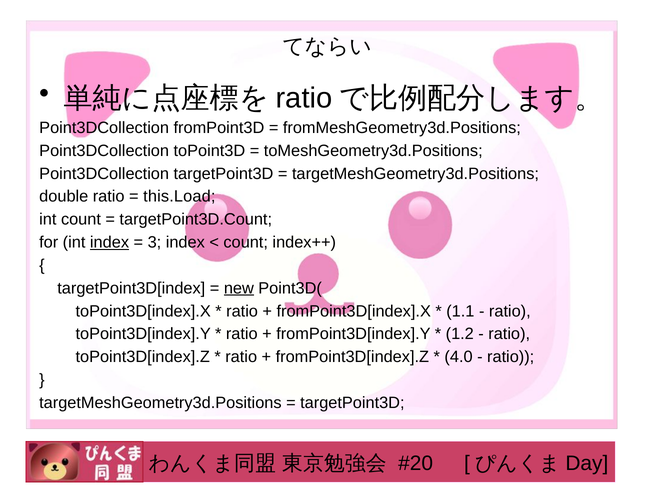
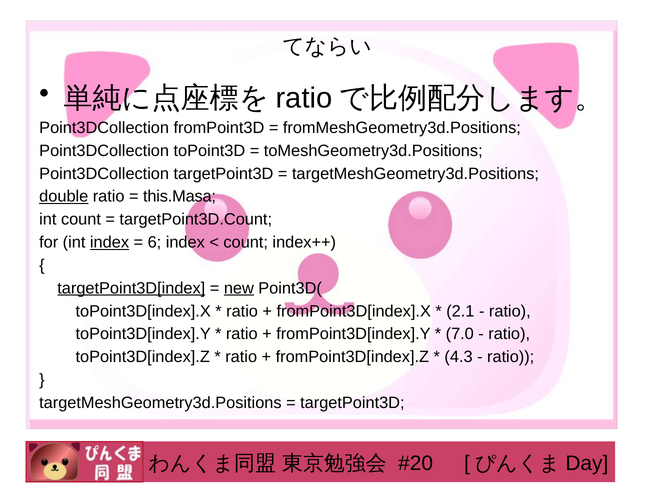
double underline: none -> present
this.Load: this.Load -> this.Masa
3: 3 -> 6
targetPoint3D[index underline: none -> present
1.1: 1.1 -> 2.1
1.2: 1.2 -> 7.0
4.0: 4.0 -> 4.3
